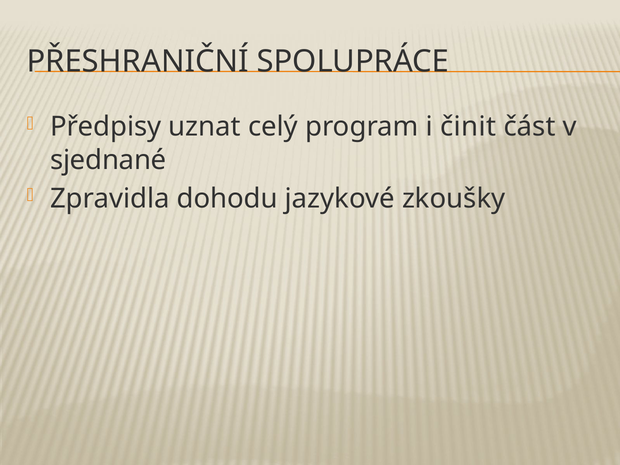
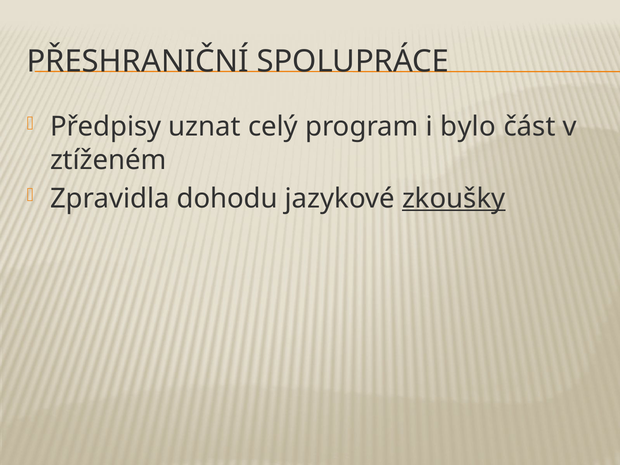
činit: činit -> bylo
sjednané: sjednané -> ztíženém
zkoušky underline: none -> present
